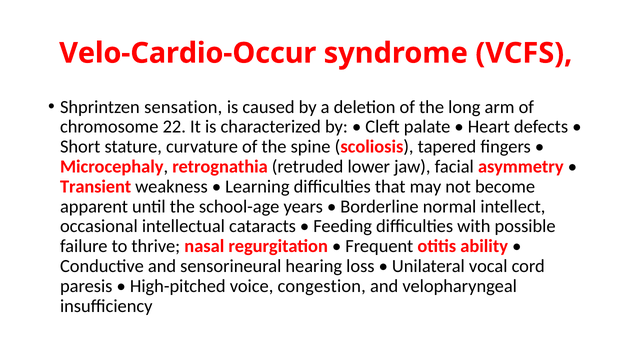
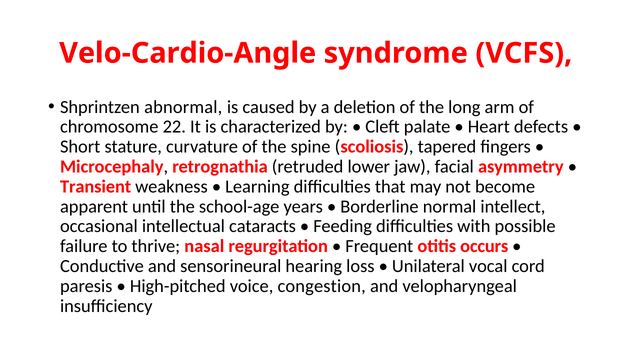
Velo-Cardio-Occur: Velo-Cardio-Occur -> Velo-Cardio-Angle
sensation: sensation -> abnormal
ability: ability -> occurs
